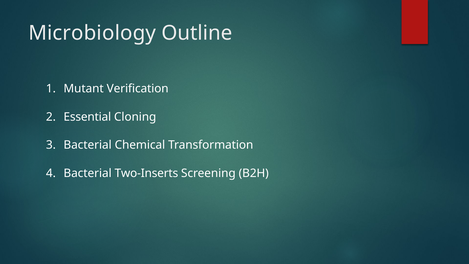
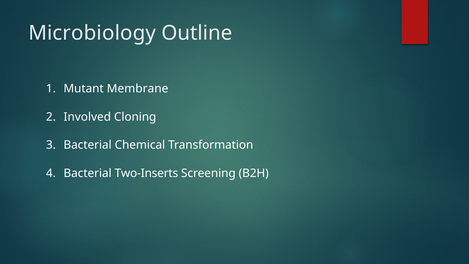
Verification: Verification -> Membrane
Essential: Essential -> Involved
